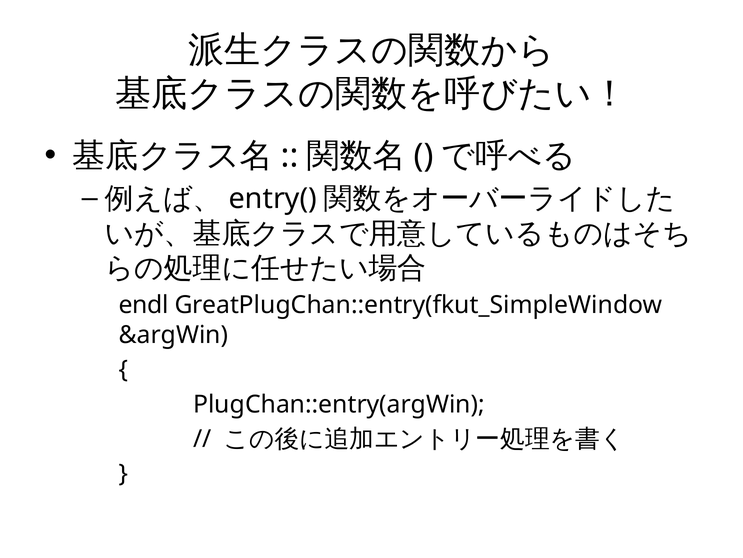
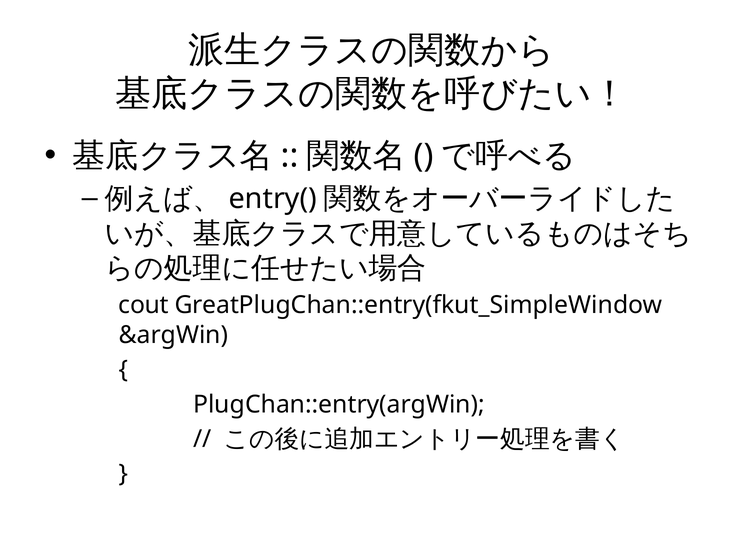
endl: endl -> cout
